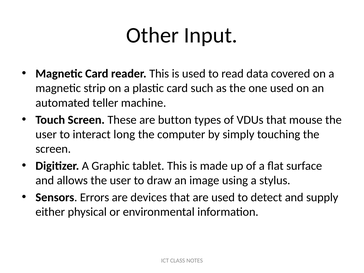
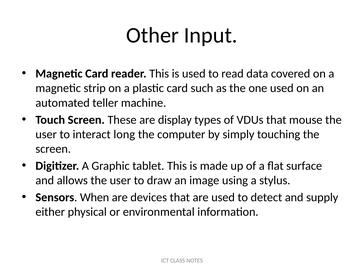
button: button -> display
Errors: Errors -> When
